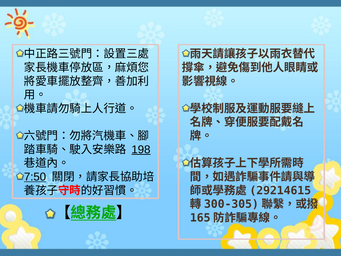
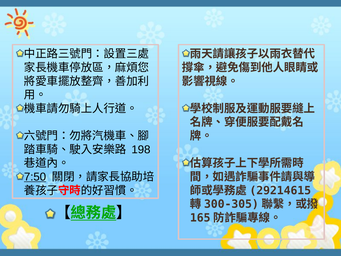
198 underline: present -> none
